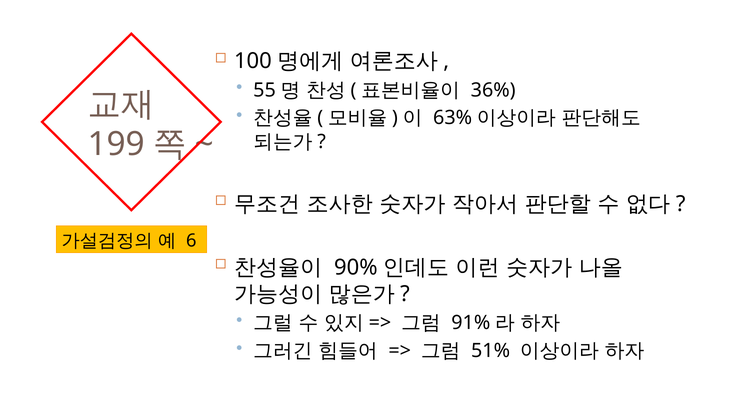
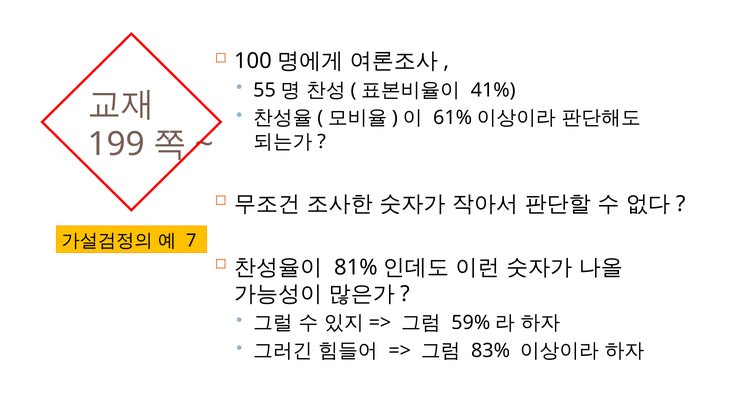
36%: 36% -> 41%
63%: 63% -> 61%
6: 6 -> 7
90%: 90% -> 81%
91%: 91% -> 59%
51%: 51% -> 83%
